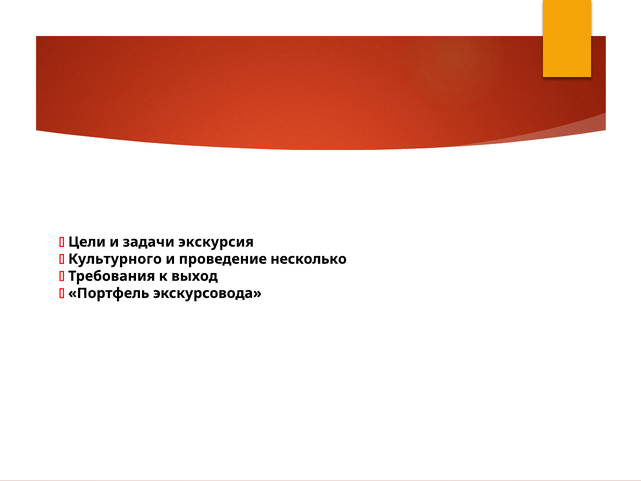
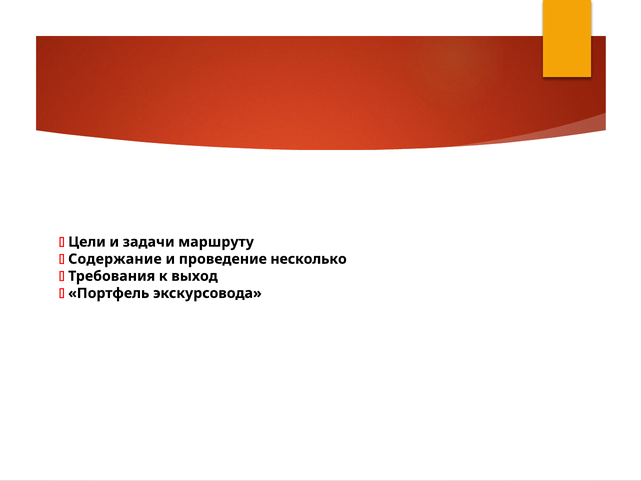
экскурсия: экскурсия -> маршруту
Культурного: Культурного -> Содержание
